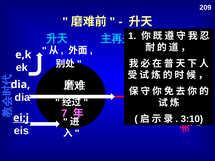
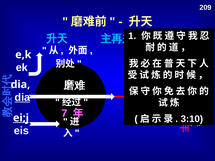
dia at (22, 98) underline: none -> present
